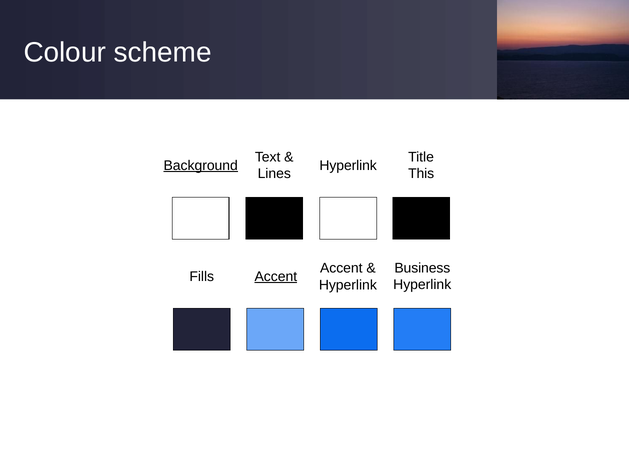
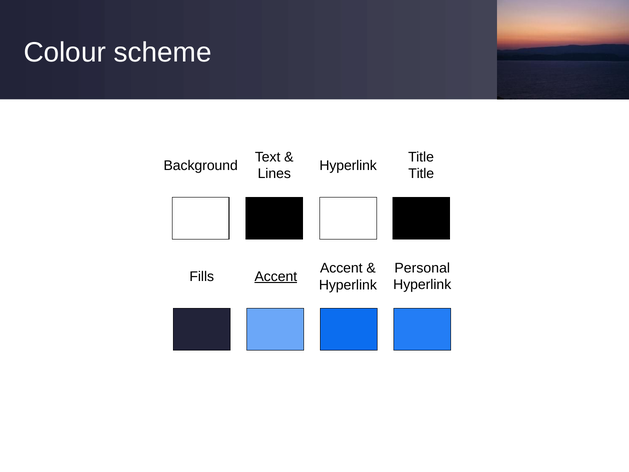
Background underline: present -> none
This at (421, 174): This -> Title
Business: Business -> Personal
